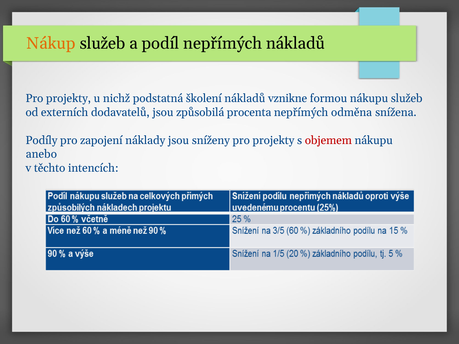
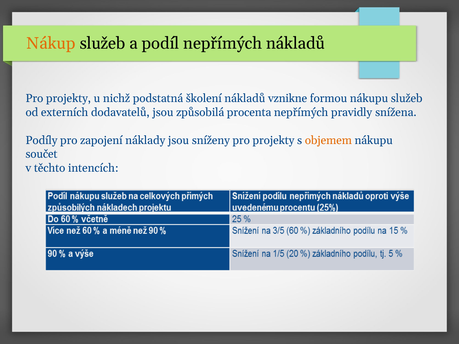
odměna: odměna -> pravidly
objemem colour: red -> orange
anebo: anebo -> součet
